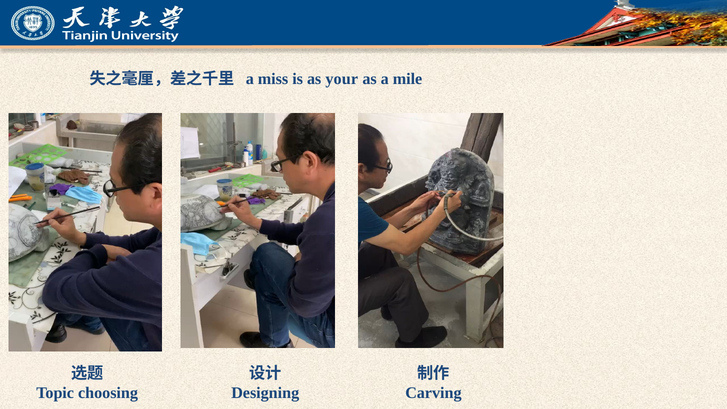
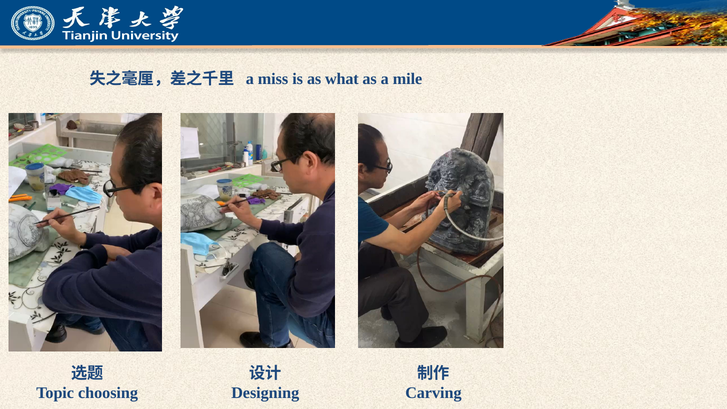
your: your -> what
